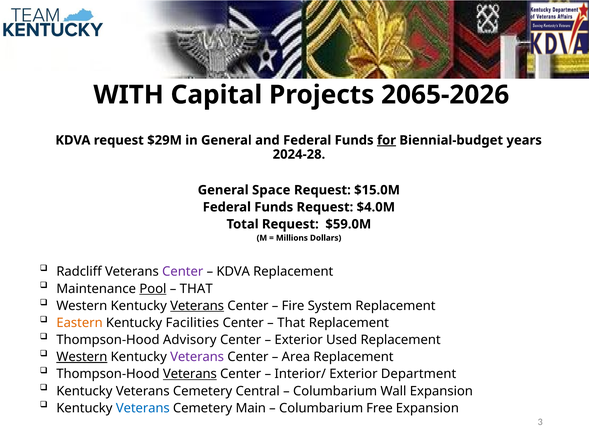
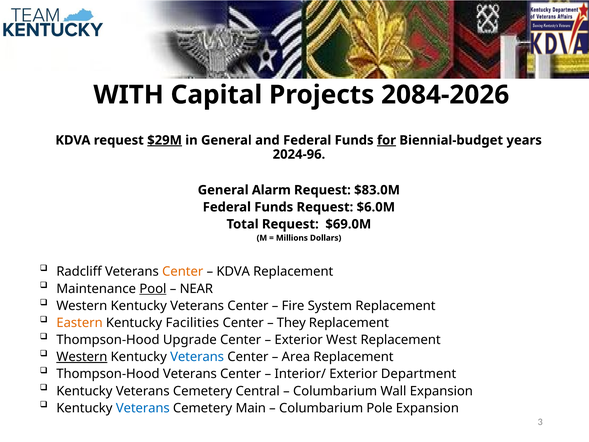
2065-2026: 2065-2026 -> 2084-2026
$29M underline: none -> present
2024-28: 2024-28 -> 2024-96
Space: Space -> Alarm
$15.0M: $15.0M -> $83.0M
$4.0M: $4.0M -> $6.0M
$59.0M: $59.0M -> $69.0M
Center at (183, 271) colour: purple -> orange
THAT at (196, 289): THAT -> NEAR
Veterans at (197, 306) underline: present -> none
That at (291, 323): That -> They
Advisory: Advisory -> Upgrade
Used: Used -> West
Veterans at (197, 357) colour: purple -> blue
Veterans at (190, 374) underline: present -> none
Free: Free -> Pole
